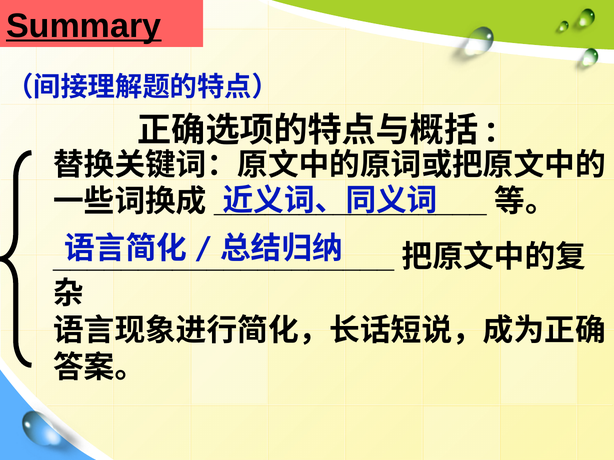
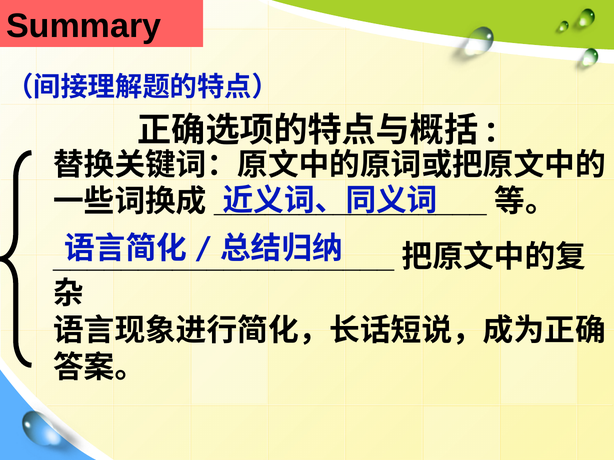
Summary underline: present -> none
